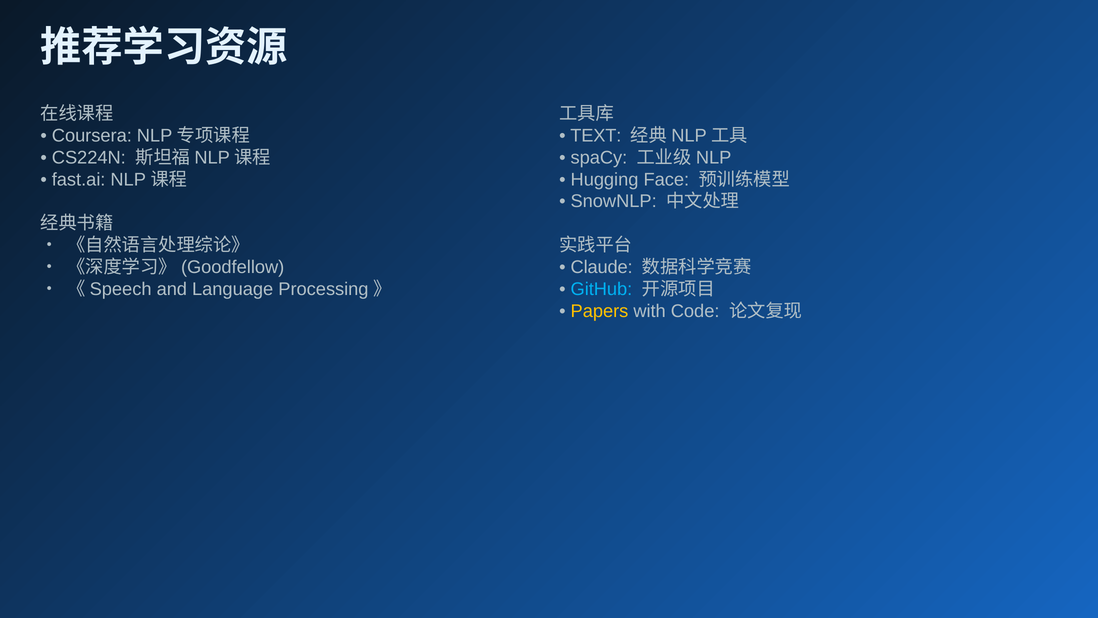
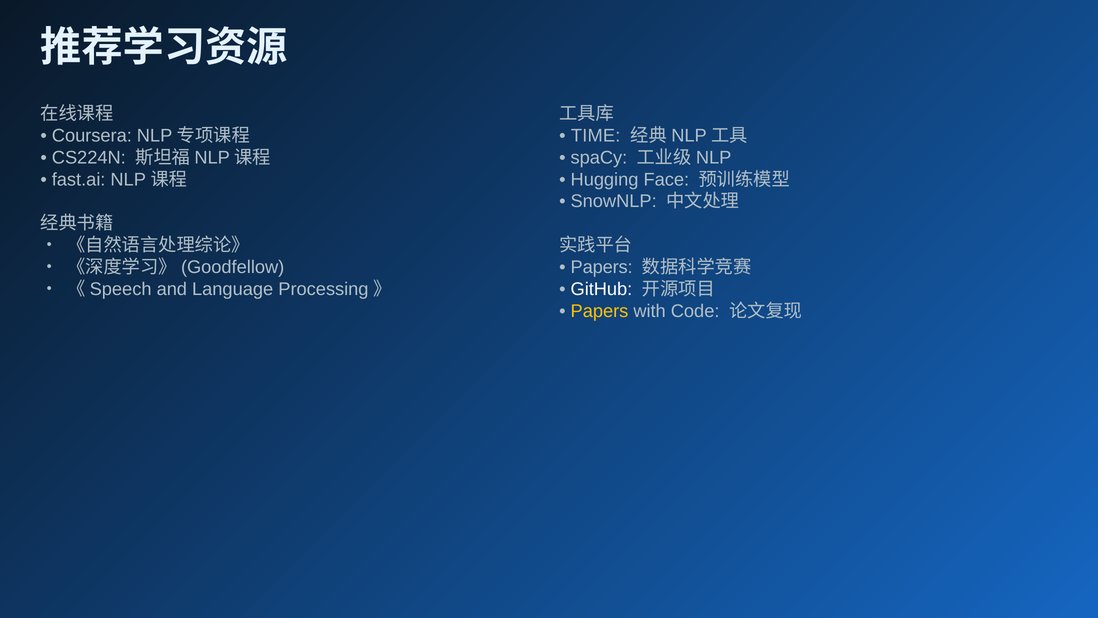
TEXT: TEXT -> TIME
Claude at (602, 267): Claude -> Papers
GitHub colour: light blue -> white
